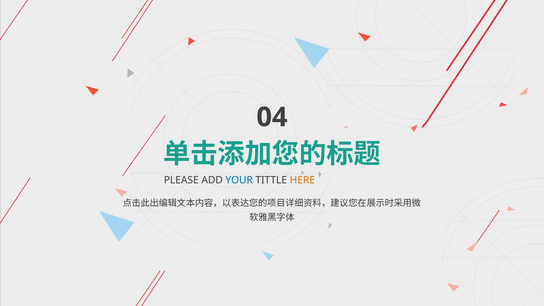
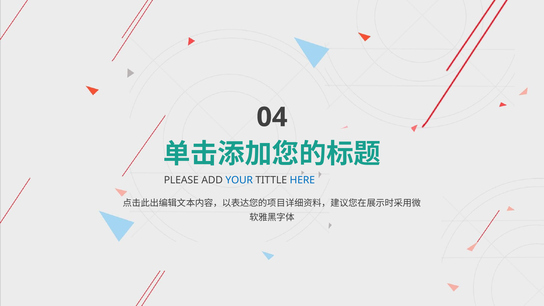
HERE colour: orange -> blue
